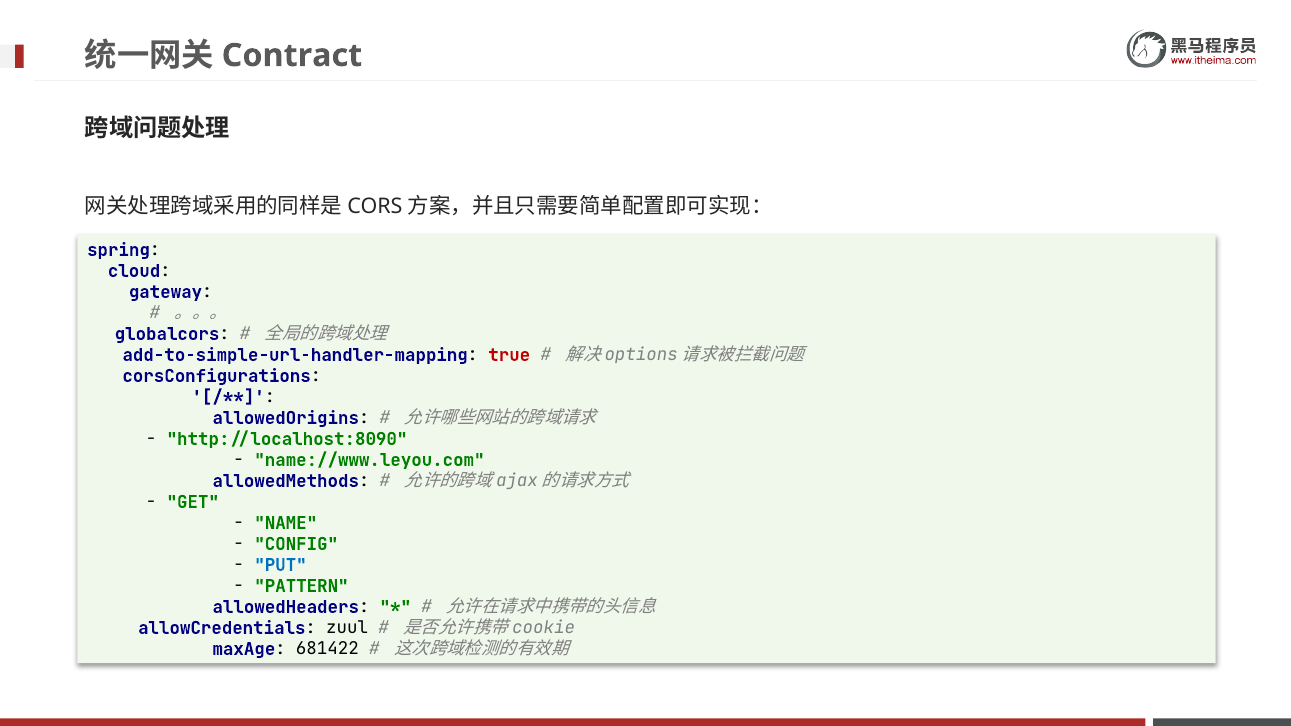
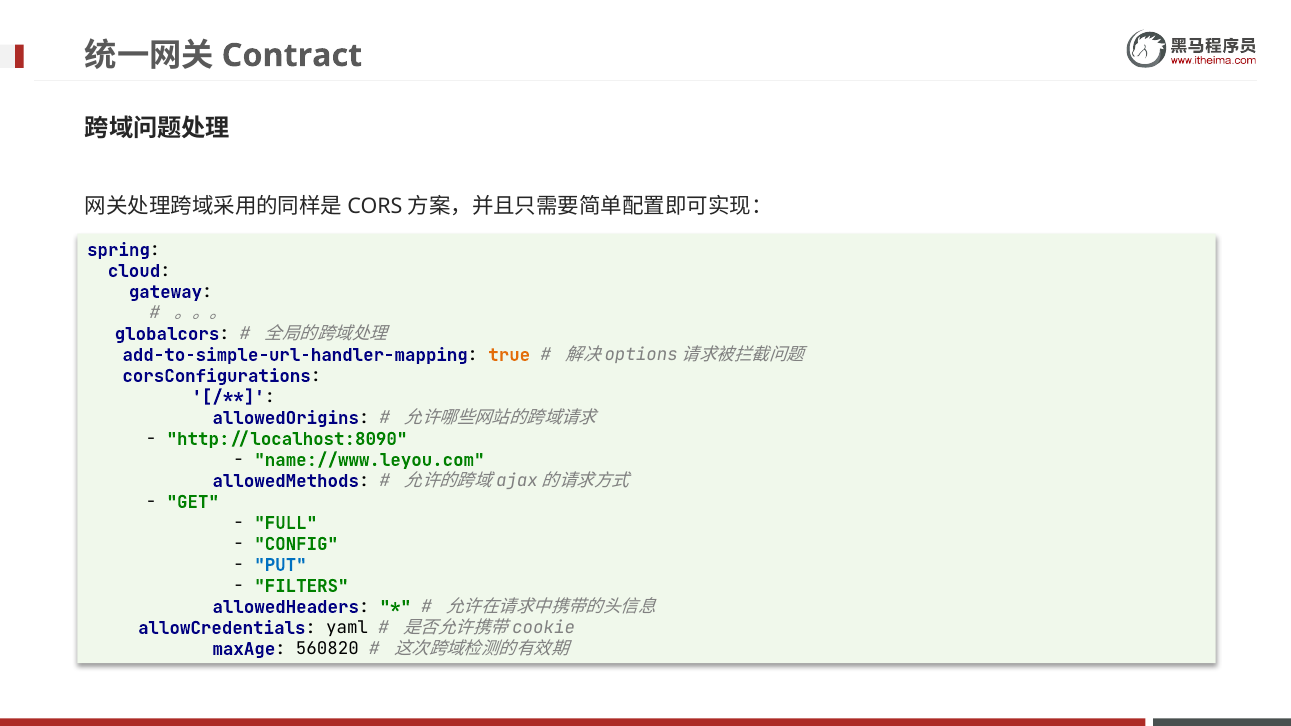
true colour: red -> orange
NAME: NAME -> FULL
PATTERN: PATTERN -> FILTERS
zuul: zuul -> yaml
681422: 681422 -> 560820
